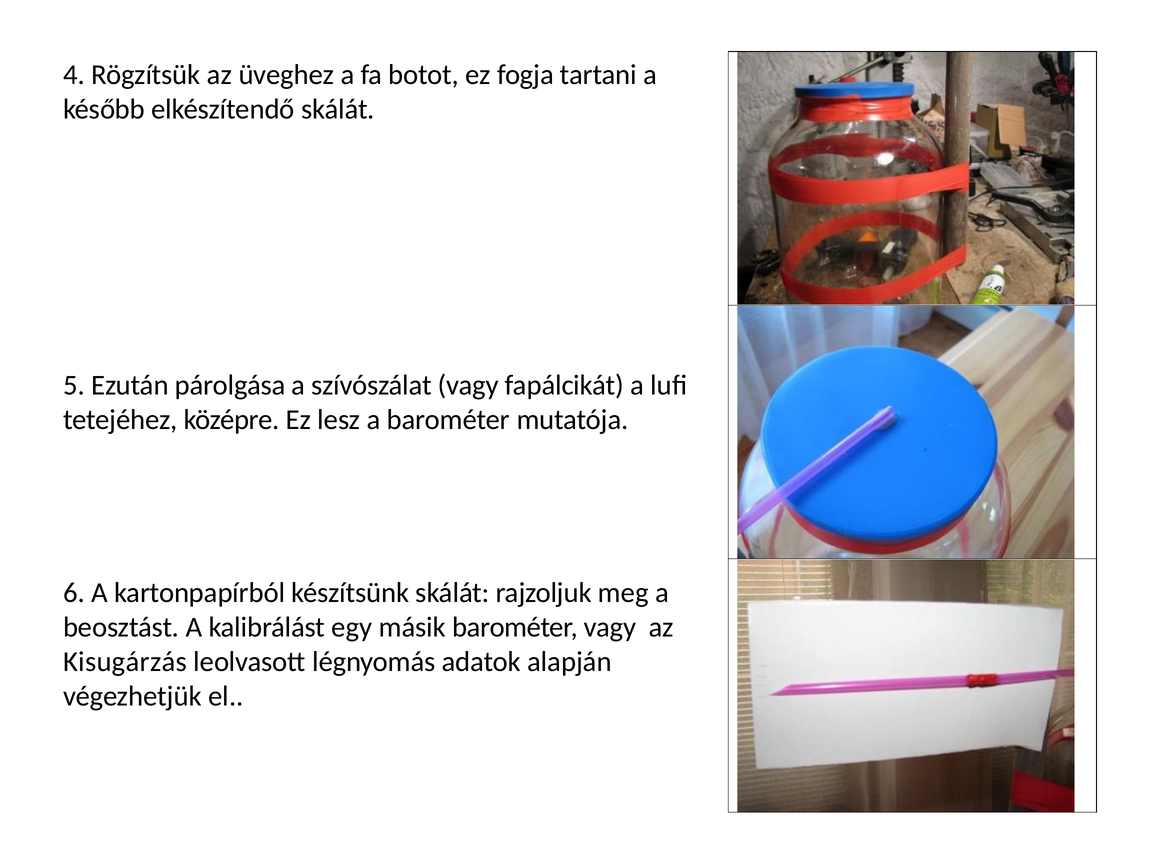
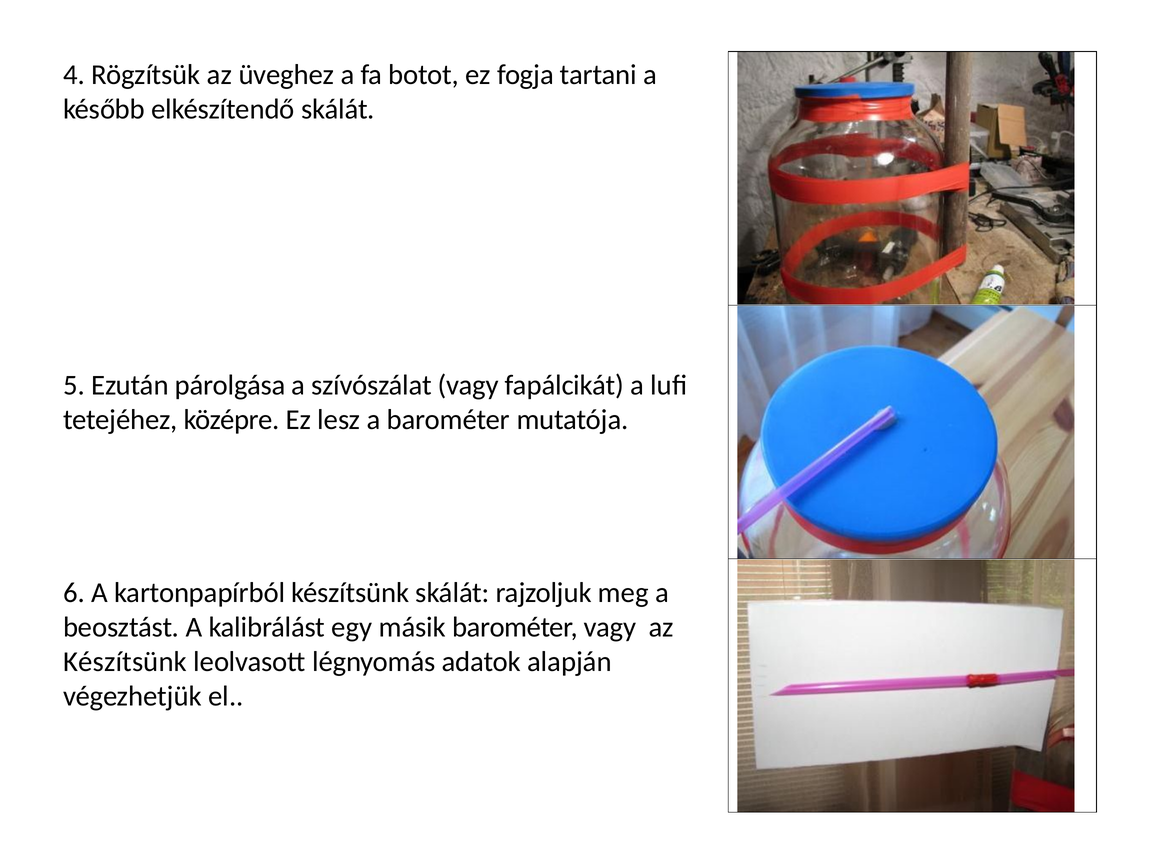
Kisugárzás at (125, 662): Kisugárzás -> Készítsünk
